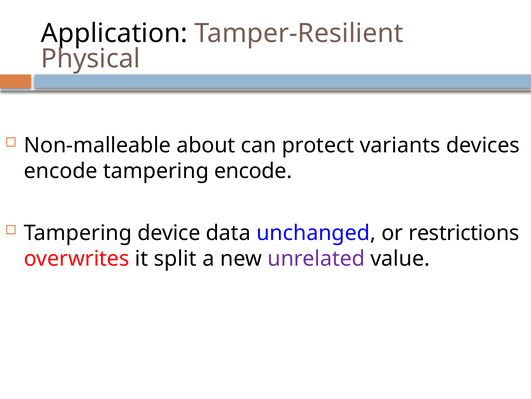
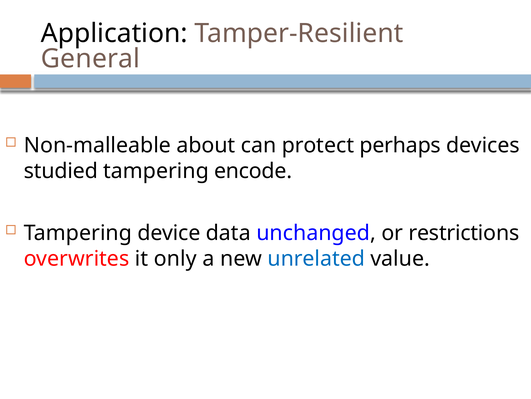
Physical: Physical -> General
variants: variants -> perhaps
encode at (61, 171): encode -> studied
split: split -> only
unrelated colour: purple -> blue
